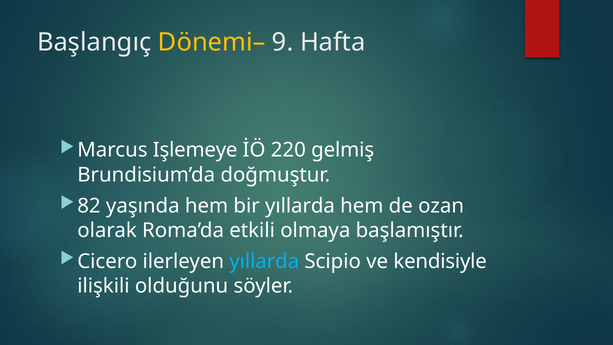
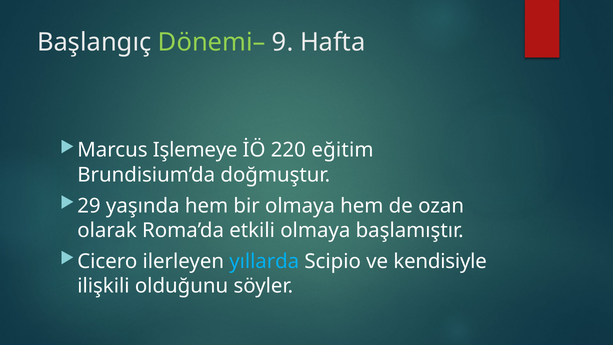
Dönemi– colour: yellow -> light green
gelmiş: gelmiş -> eğitim
82: 82 -> 29
bir yıllarda: yıllarda -> olmaya
